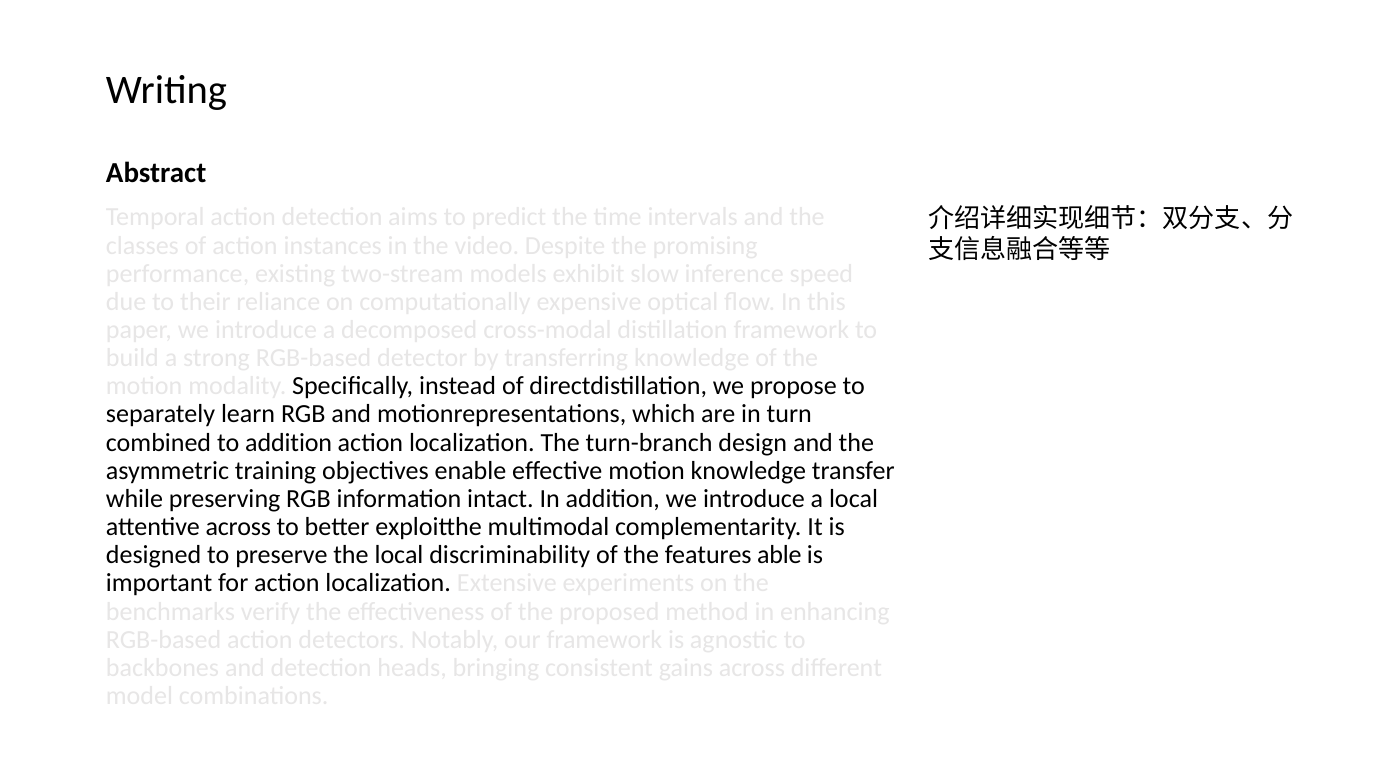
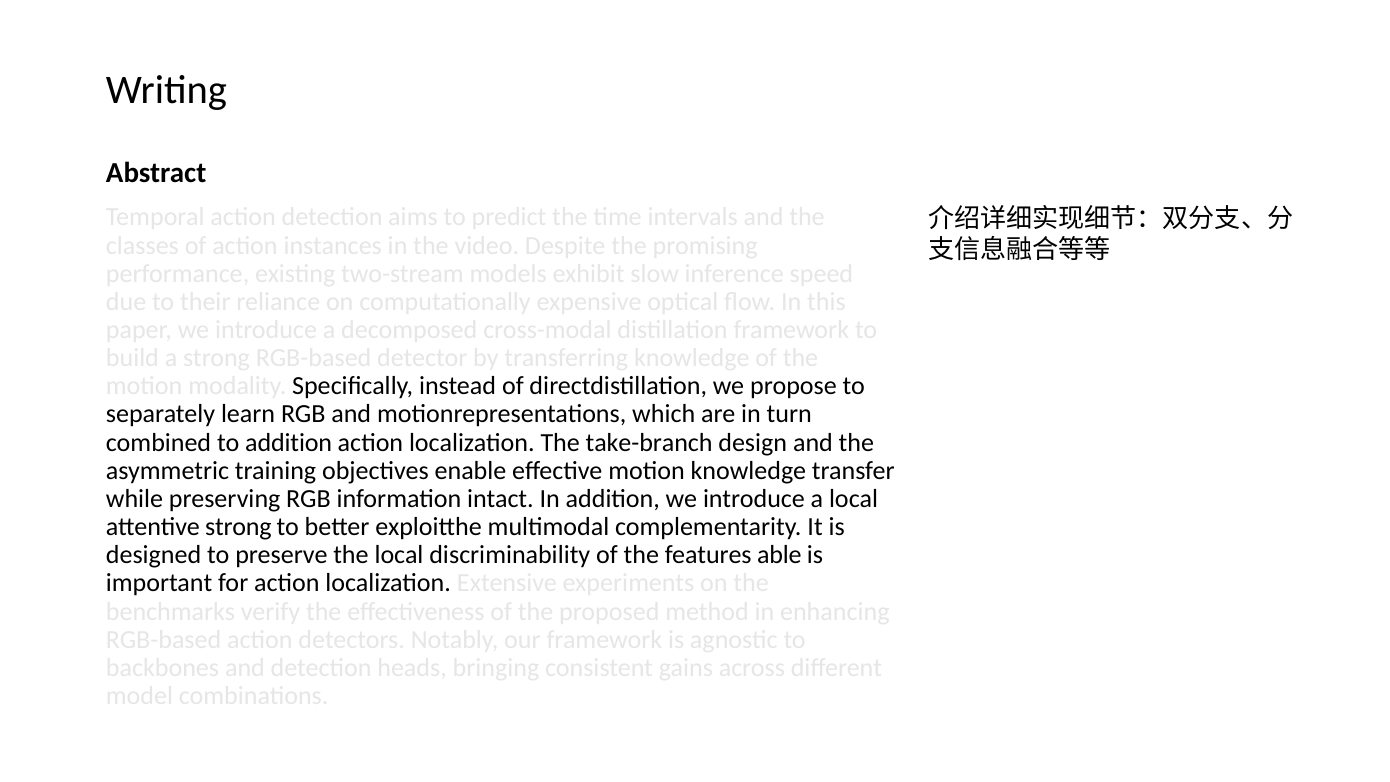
turn-branch: turn-branch -> take-branch
attentive across: across -> strong
